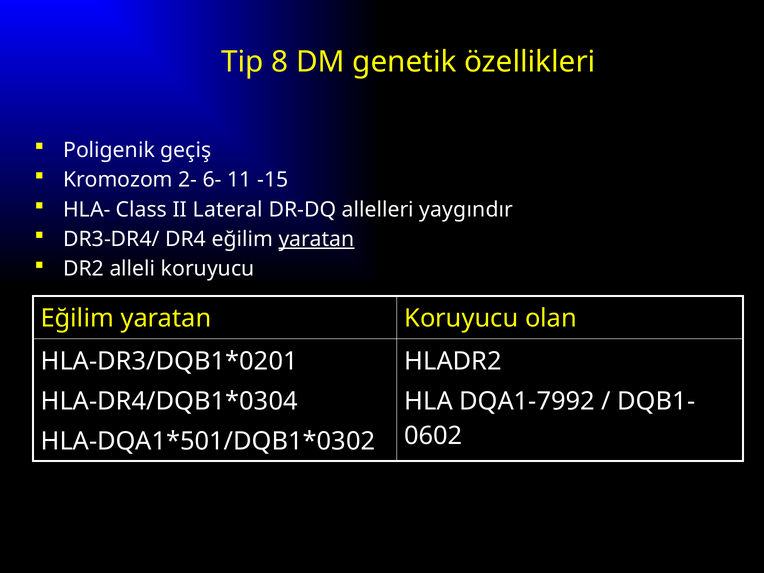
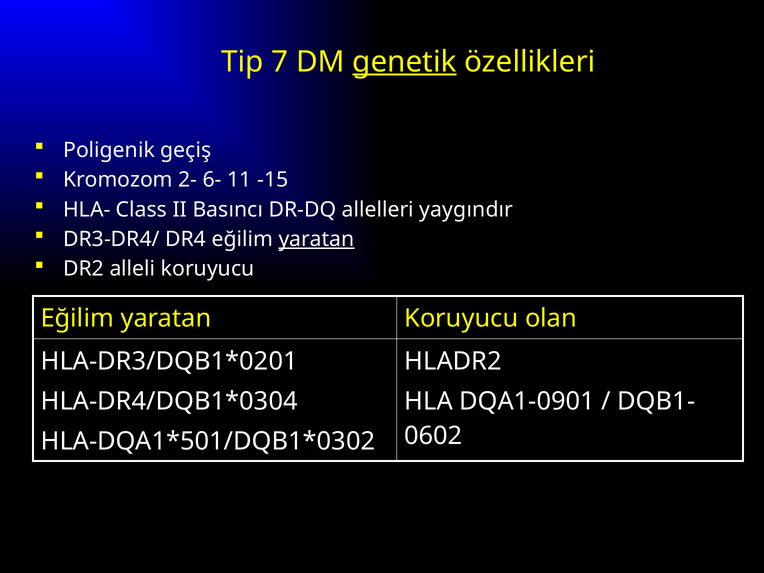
8: 8 -> 7
genetik underline: none -> present
Lateral: Lateral -> Basıncı
DQA1-7992: DQA1-7992 -> DQA1-0901
